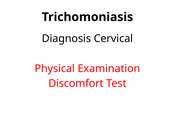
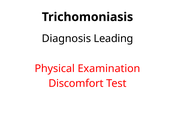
Cervical: Cervical -> Leading
